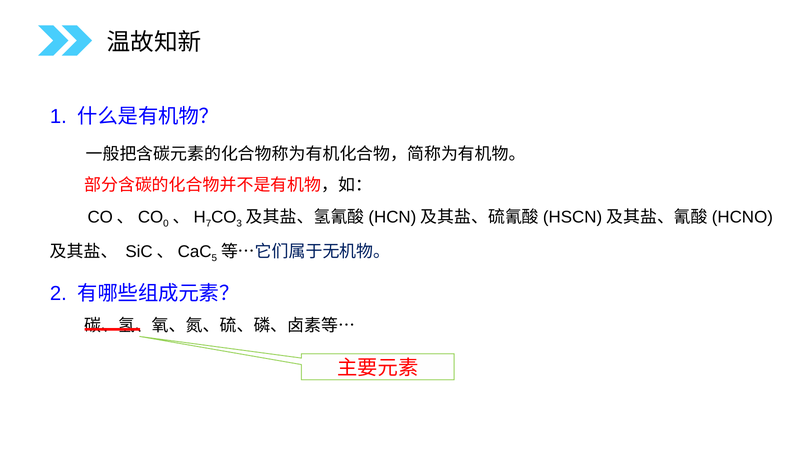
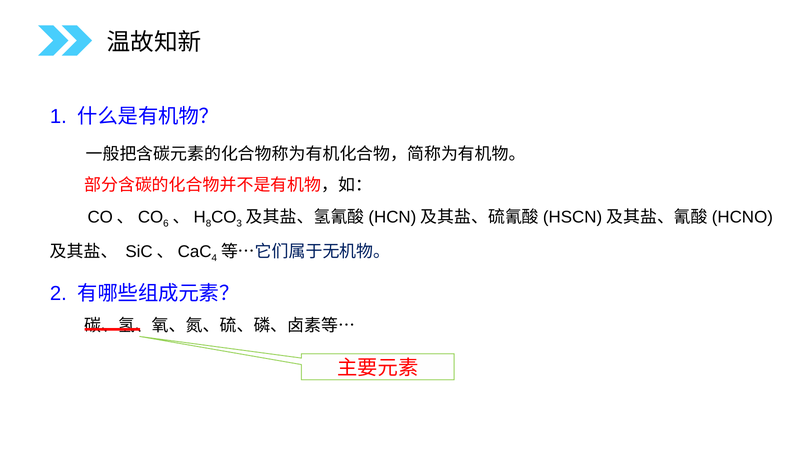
0: 0 -> 6
7: 7 -> 8
5: 5 -> 4
